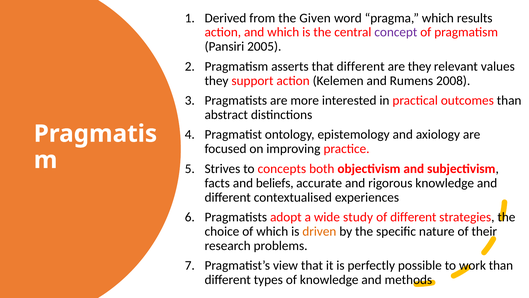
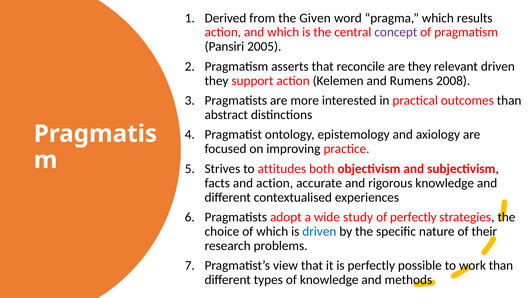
that different: different -> reconcile
relevant values: values -> driven
concepts: concepts -> attitudes
and beliefs: beliefs -> action
of different: different -> perfectly
driven at (319, 231) colour: orange -> blue
